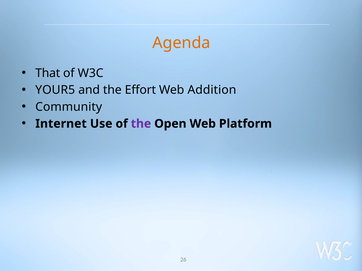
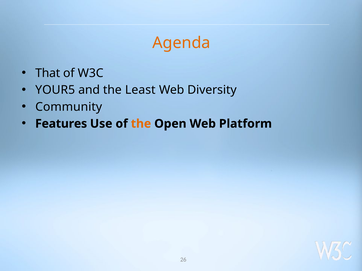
Effort: Effort -> Least
Addition: Addition -> Diversity
Internet: Internet -> Features
the at (141, 124) colour: purple -> orange
